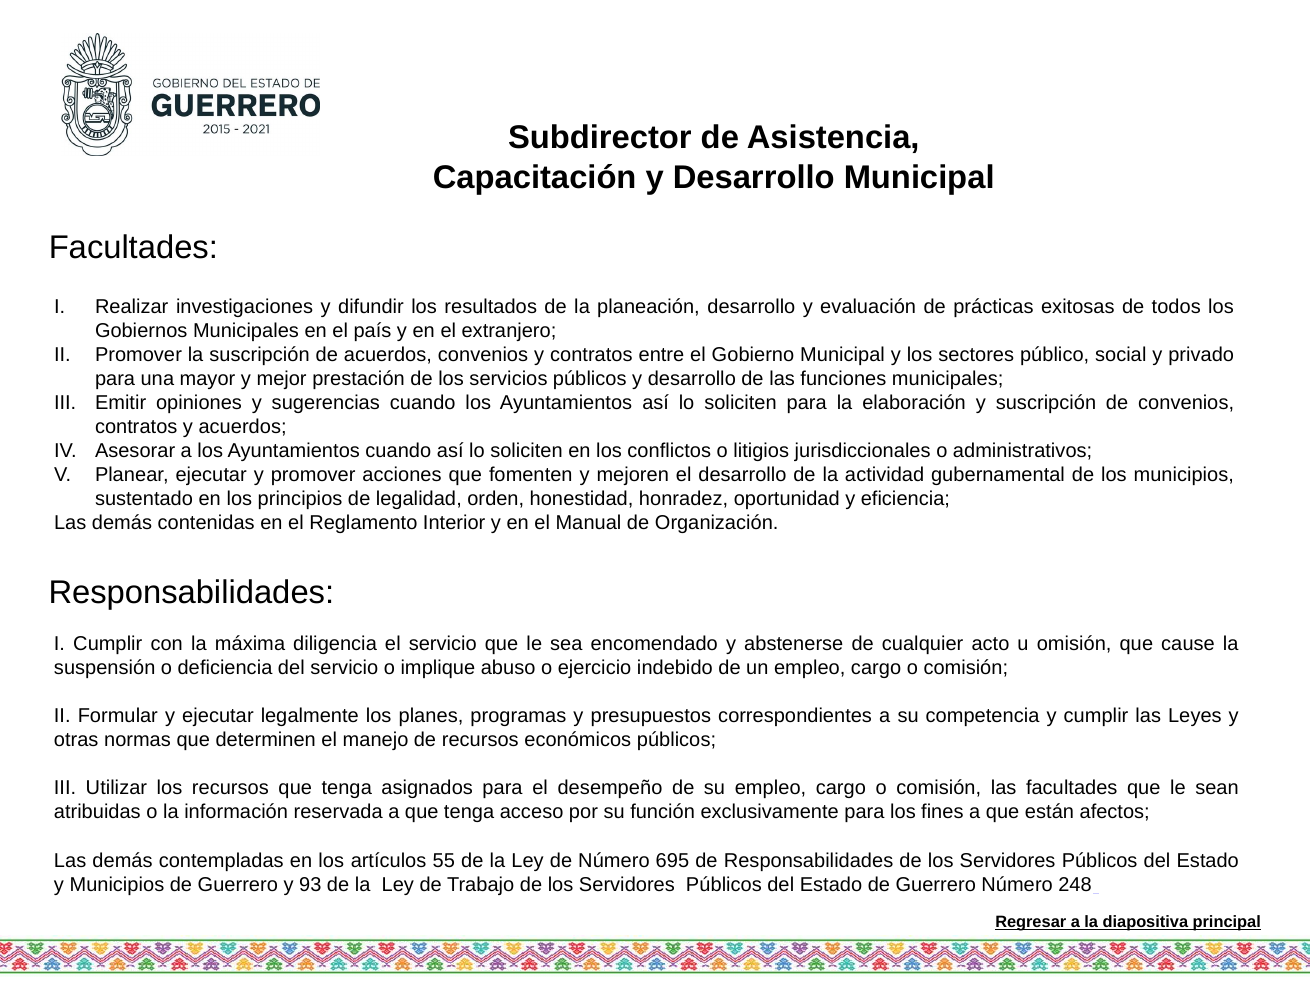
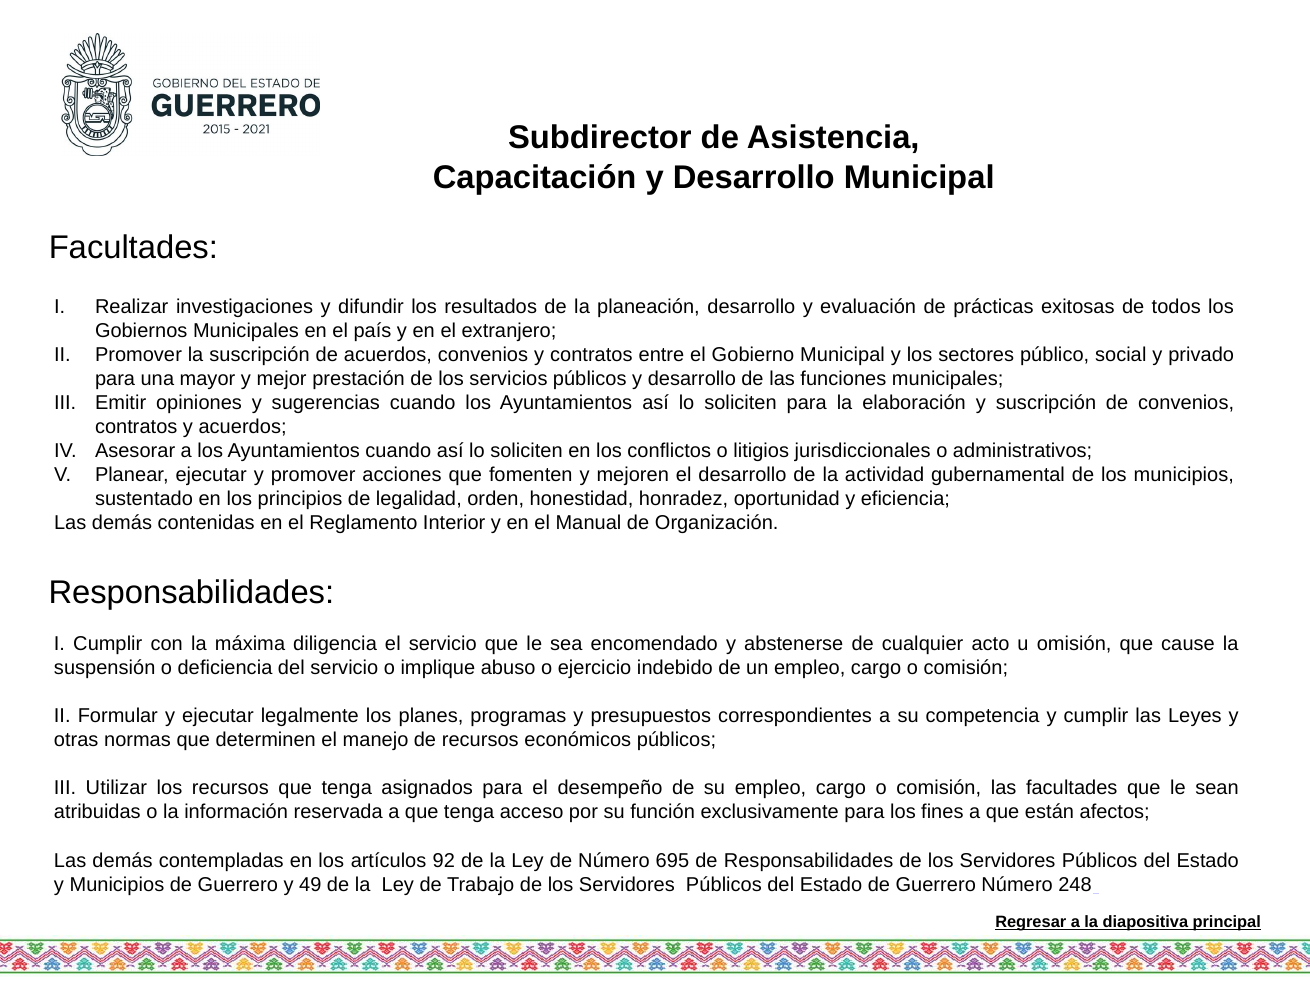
55: 55 -> 92
93: 93 -> 49
